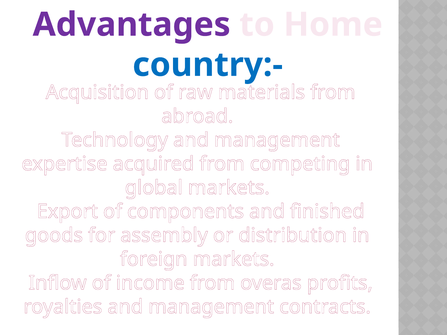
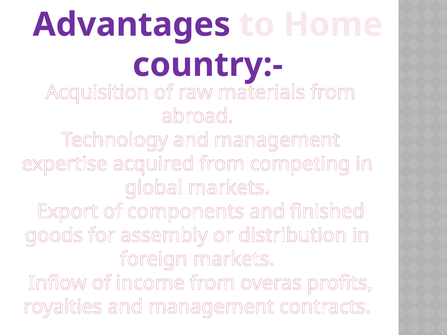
country:- colour: blue -> purple
